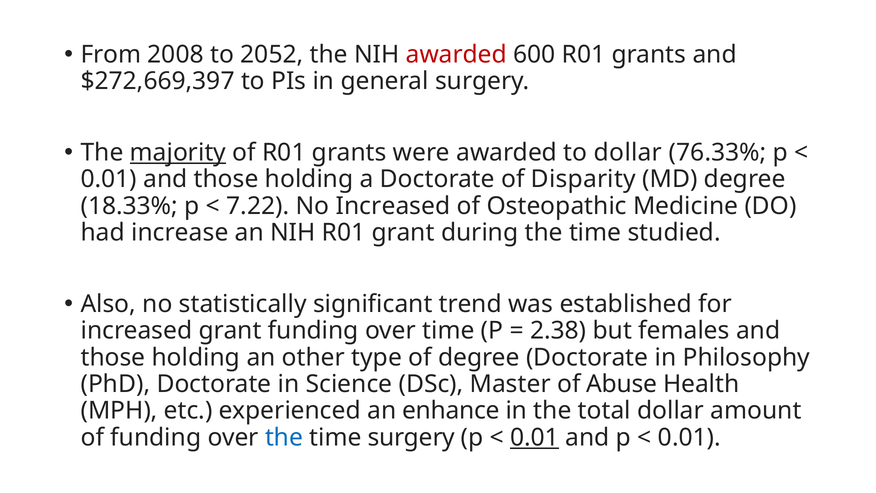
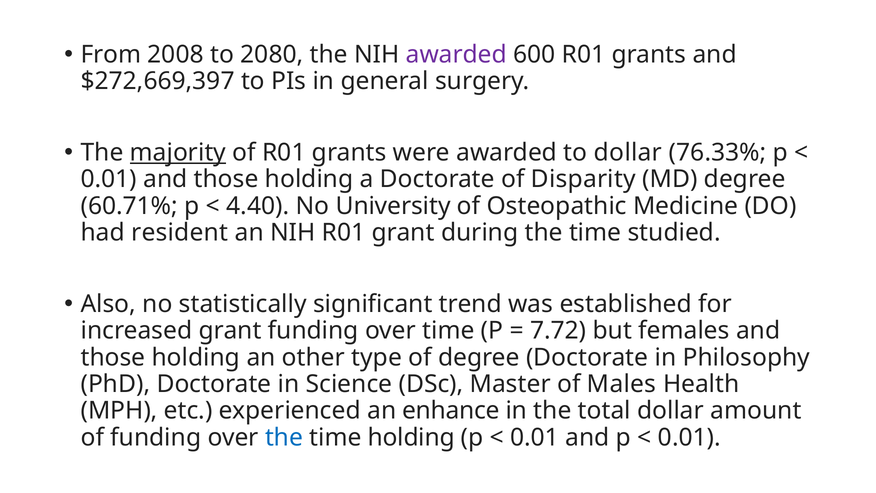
2052: 2052 -> 2080
awarded at (456, 54) colour: red -> purple
18.33%: 18.33% -> 60.71%
7.22: 7.22 -> 4.40
No Increased: Increased -> University
increase: increase -> resident
2.38: 2.38 -> 7.72
Abuse: Abuse -> Males
time surgery: surgery -> holding
0.01 at (535, 437) underline: present -> none
